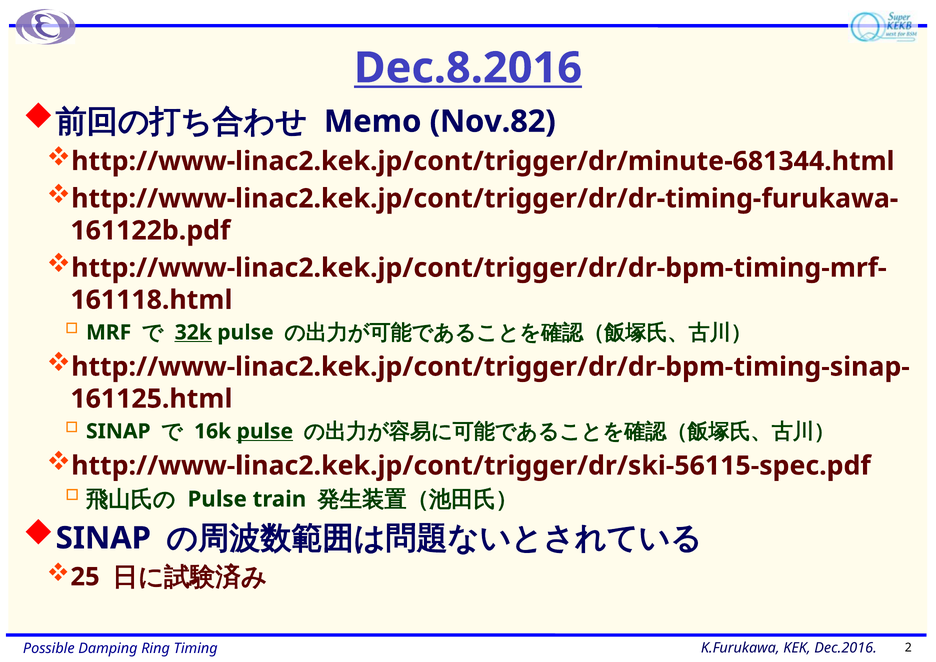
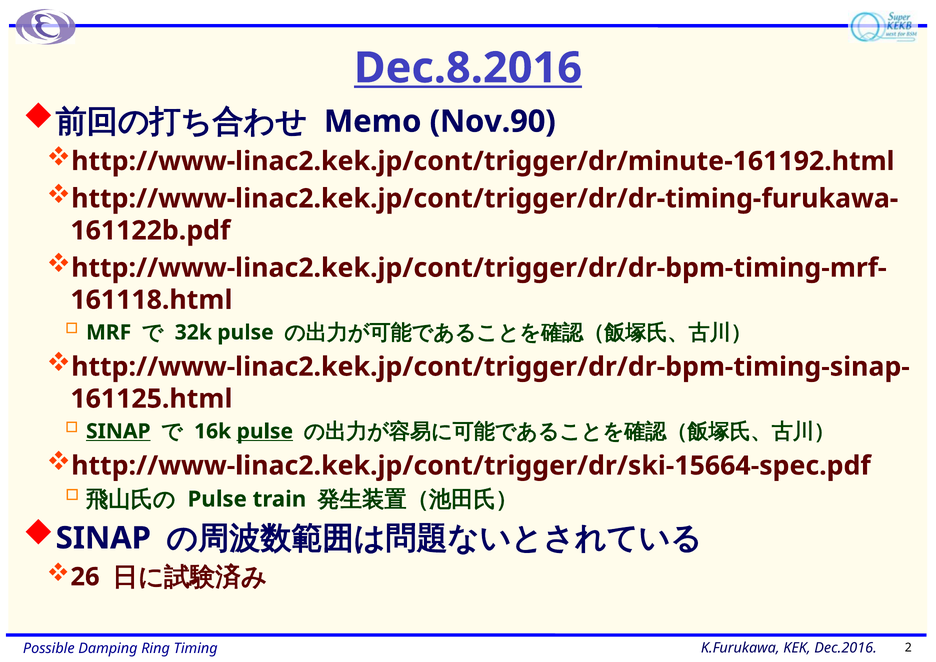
Nov.82: Nov.82 -> Nov.90
http://www-linac2.kek.jp/cont/trigger/dr/minute-681344.html: http://www-linac2.kek.jp/cont/trigger/dr/minute-681344.html -> http://www-linac2.kek.jp/cont/trigger/dr/minute-161192.html
32k underline: present -> none
SINAP at (118, 432) underline: none -> present
http://www-linac2.kek.jp/cont/trigger/dr/ski-56115-spec.pdf: http://www-linac2.kek.jp/cont/trigger/dr/ski-56115-spec.pdf -> http://www-linac2.kek.jp/cont/trigger/dr/ski-15664-spec.pdf
25: 25 -> 26
